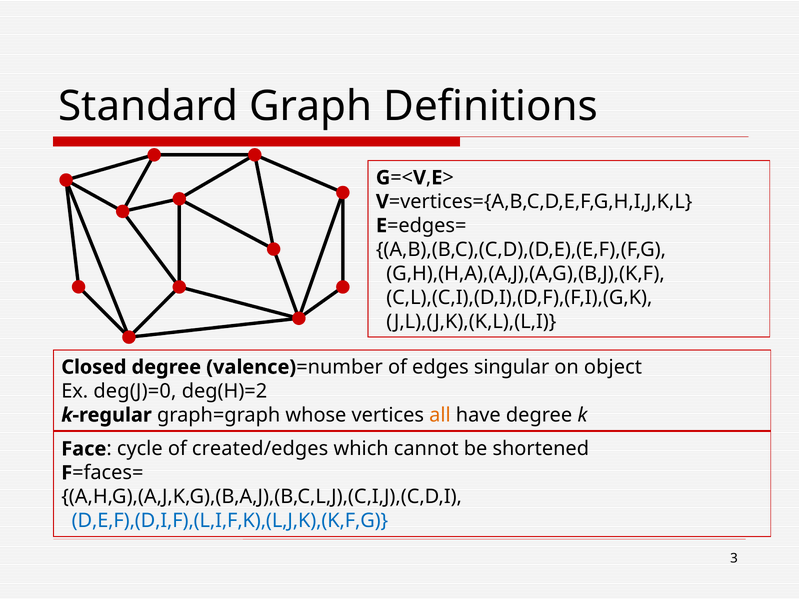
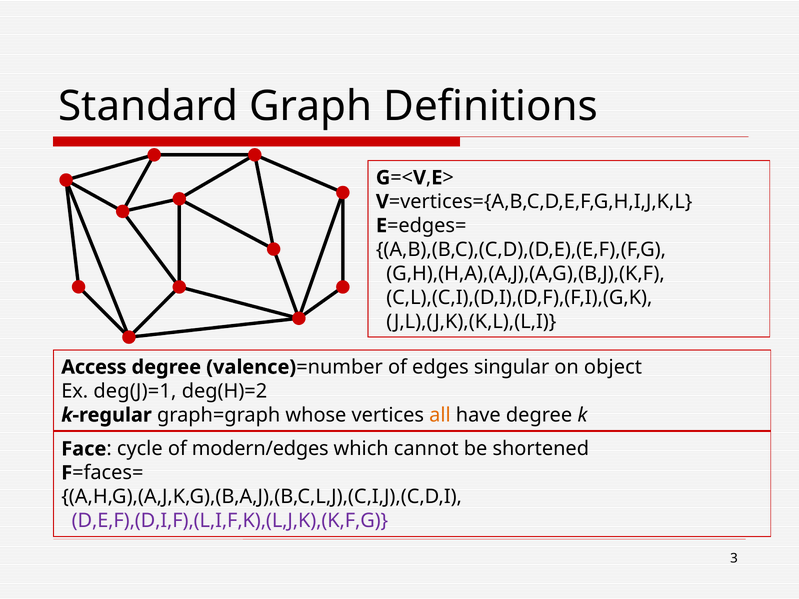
Closed: Closed -> Access
deg(J)=0: deg(J)=0 -> deg(J)=1
created/edges: created/edges -> modern/edges
D,E,F),(D,I,F),(L,I,F,K),(L,J,K),(K,F,G colour: blue -> purple
